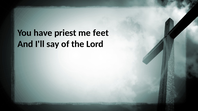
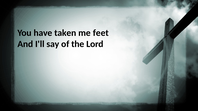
priest: priest -> taken
